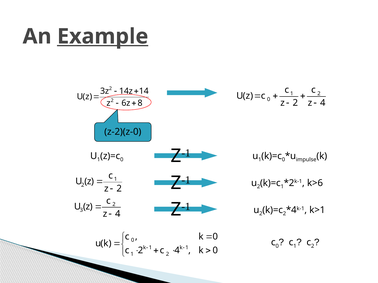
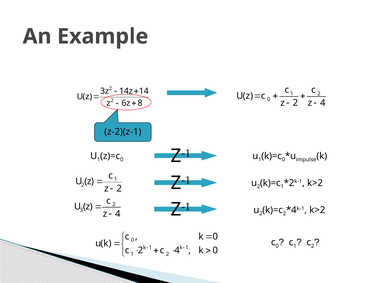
Example underline: present -> none
z-2)(z-0: z-2)(z-0 -> z-2)(z-1
k>6 at (315, 183): k>6 -> k>2
k>1 at (317, 210): k>1 -> k>2
